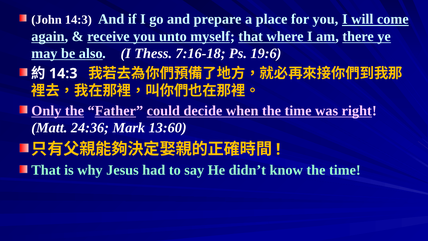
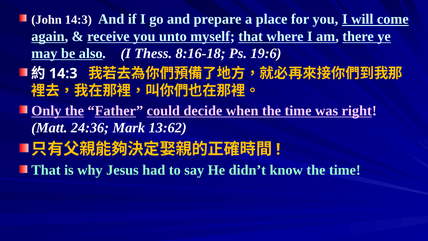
7:16-18: 7:16-18 -> 8:16-18
13:60: 13:60 -> 13:62
